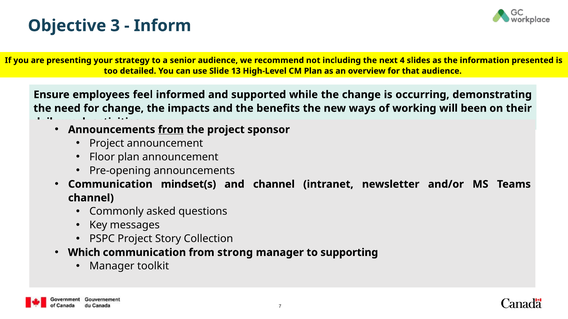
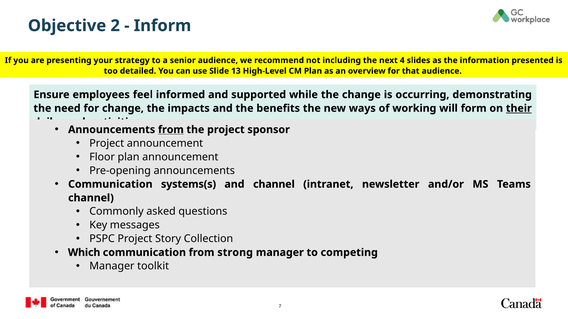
3: 3 -> 2
been: been -> form
their underline: none -> present
mindset(s: mindset(s -> systems(s
supporting: supporting -> competing
